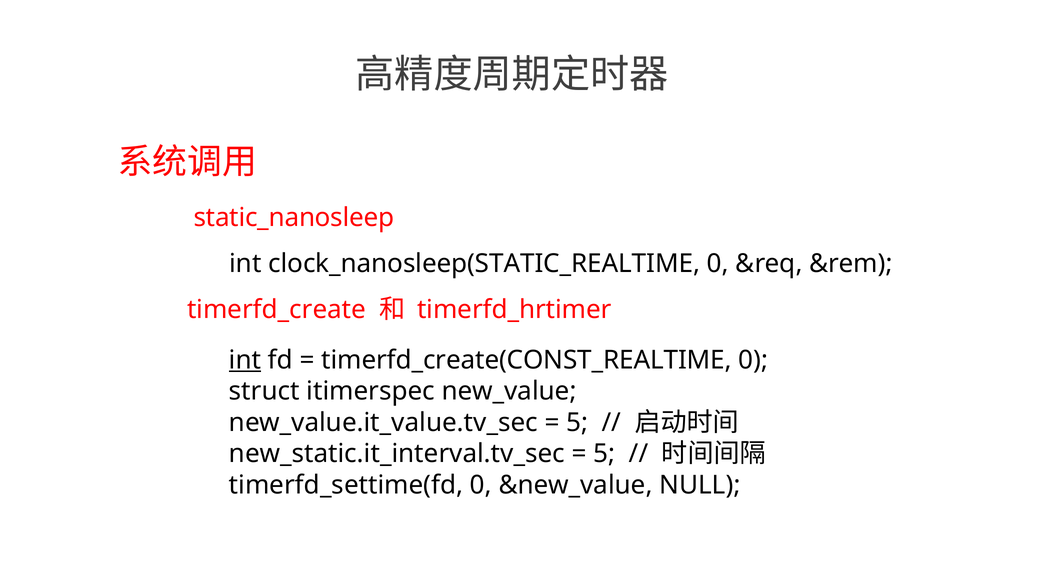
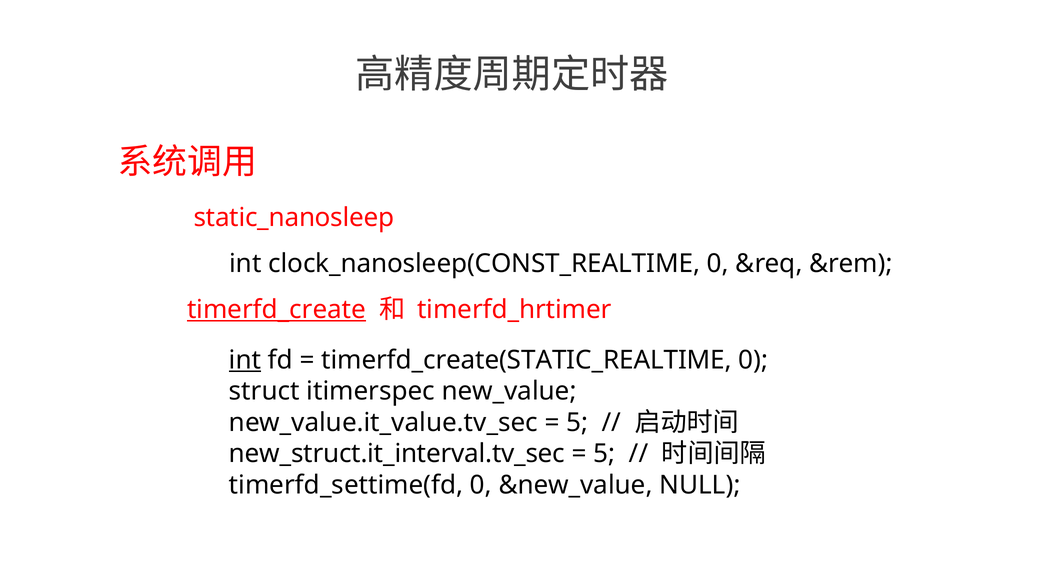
clock_nanosleep(STATIC_REALTIME: clock_nanosleep(STATIC_REALTIME -> clock_nanosleep(CONST_REALTIME
timerfd_create underline: none -> present
timerfd_create(CONST_REALTIME: timerfd_create(CONST_REALTIME -> timerfd_create(STATIC_REALTIME
new_static.it_interval.tv_sec: new_static.it_interval.tv_sec -> new_struct.it_interval.tv_sec
